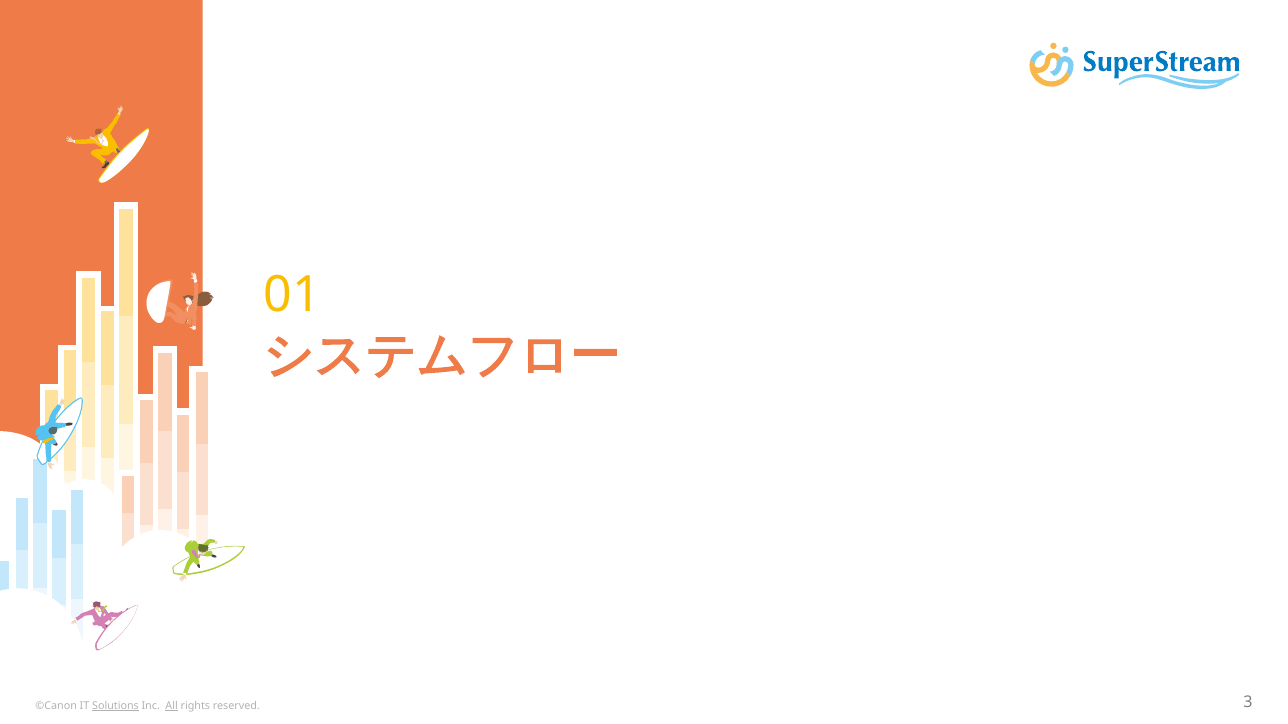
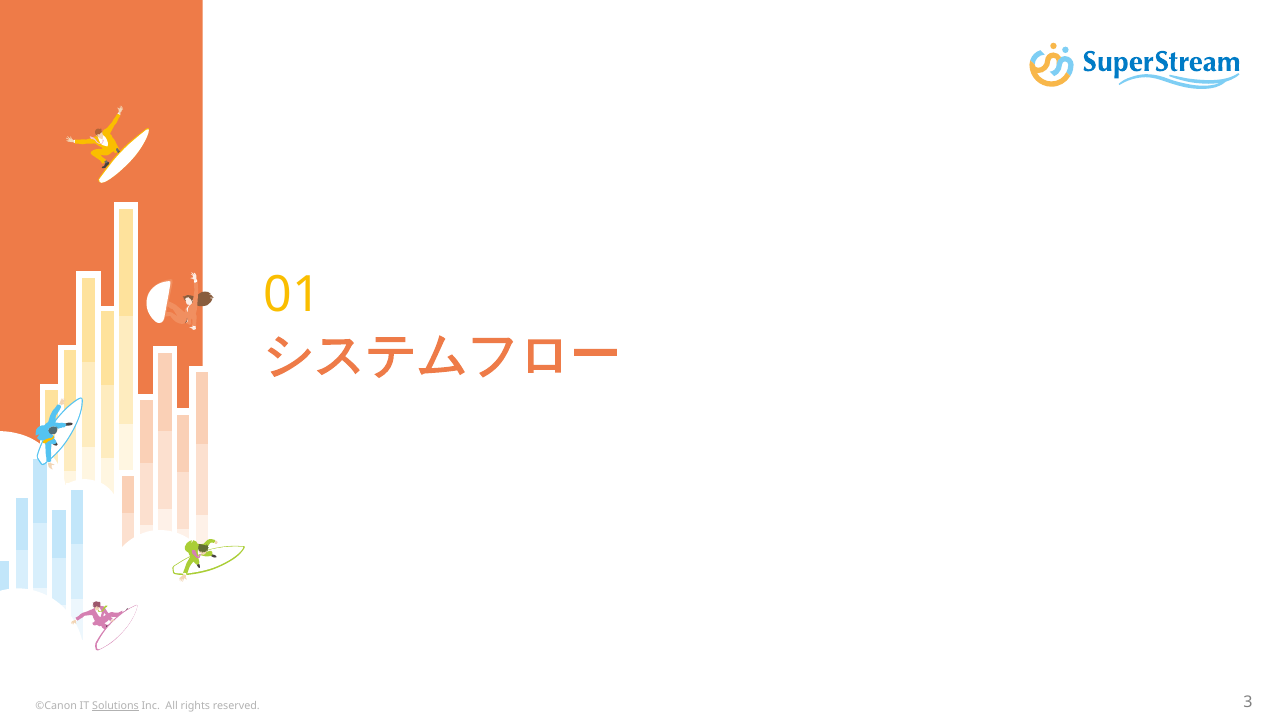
All underline: present -> none
